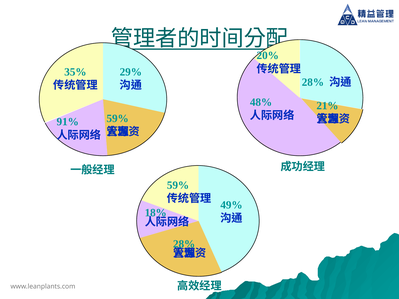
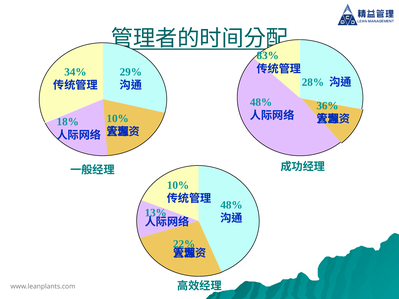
20%: 20% -> 83%
35%: 35% -> 34%
21%: 21% -> 36%
59% at (118, 119): 59% -> 10%
91%: 91% -> 18%
59% at (178, 185): 59% -> 10%
49% at (231, 205): 49% -> 48%
18%: 18% -> 13%
28% at (184, 244): 28% -> 22%
